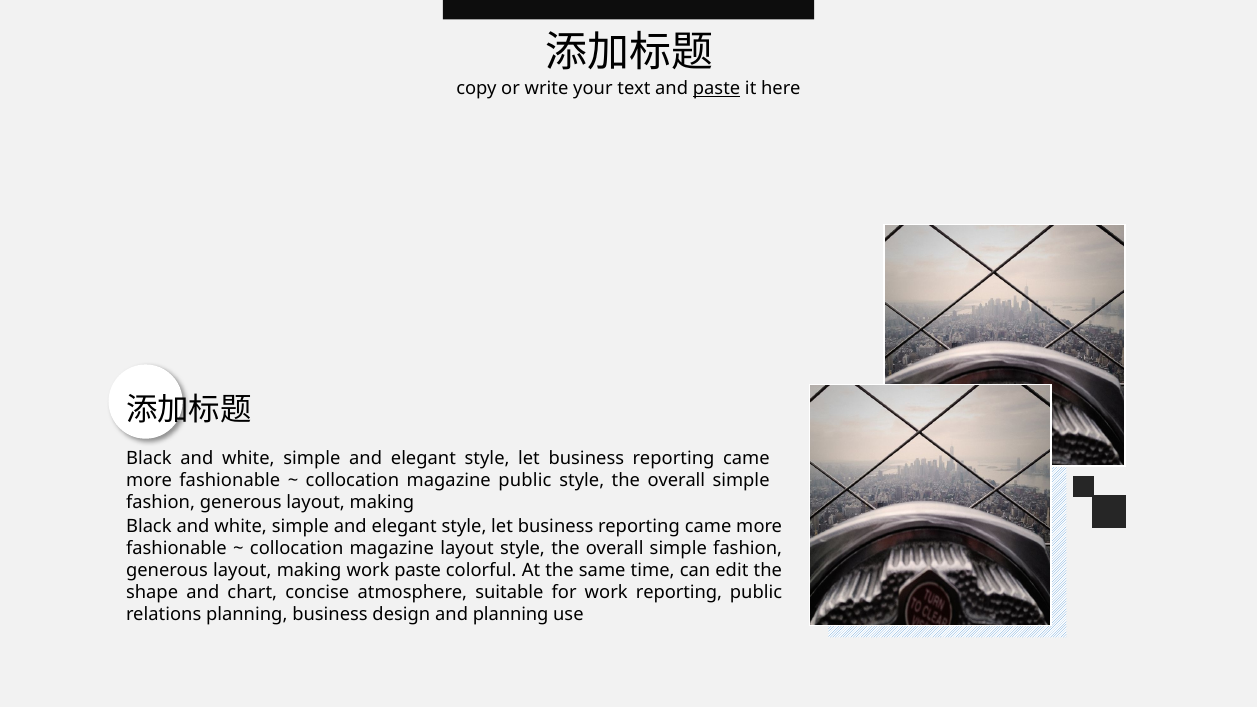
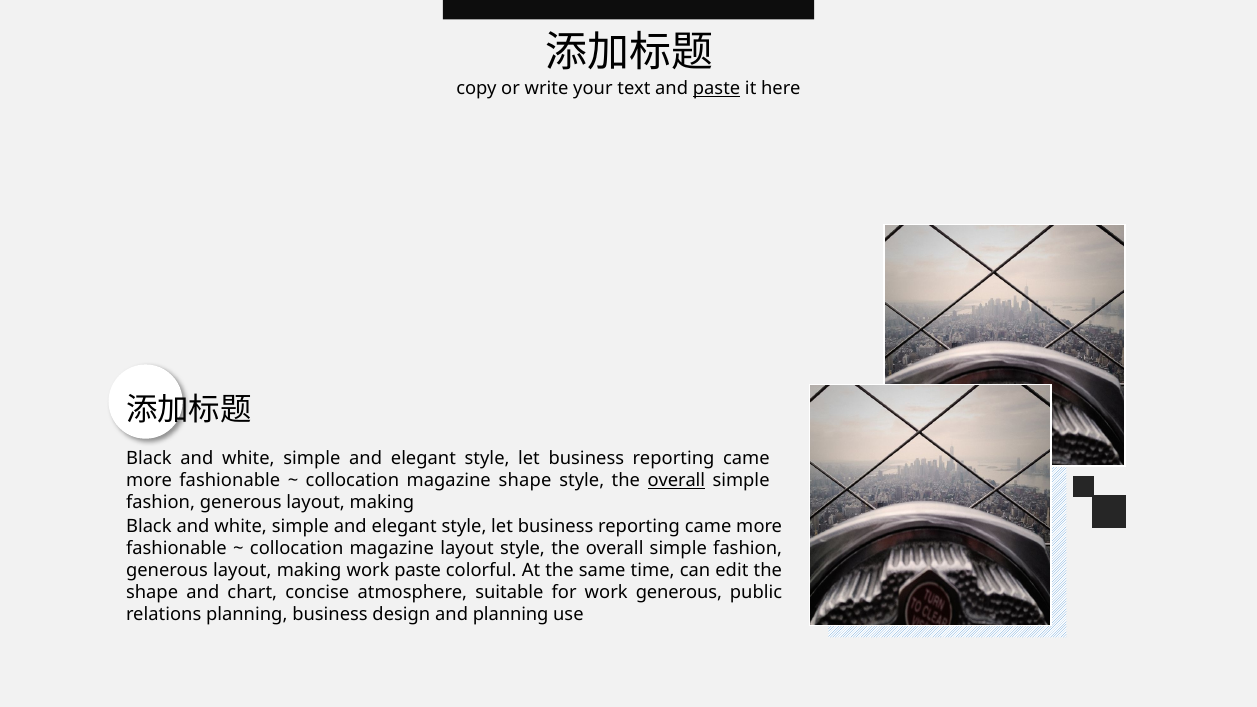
magazine public: public -> shape
overall at (676, 481) underline: none -> present
work reporting: reporting -> generous
